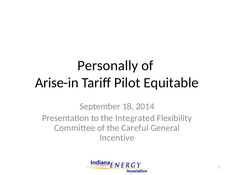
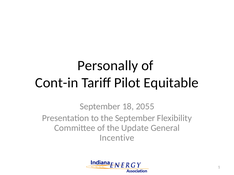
Arise-in: Arise-in -> Cont-in
2014: 2014 -> 2055
the Integrated: Integrated -> September
Careful: Careful -> Update
